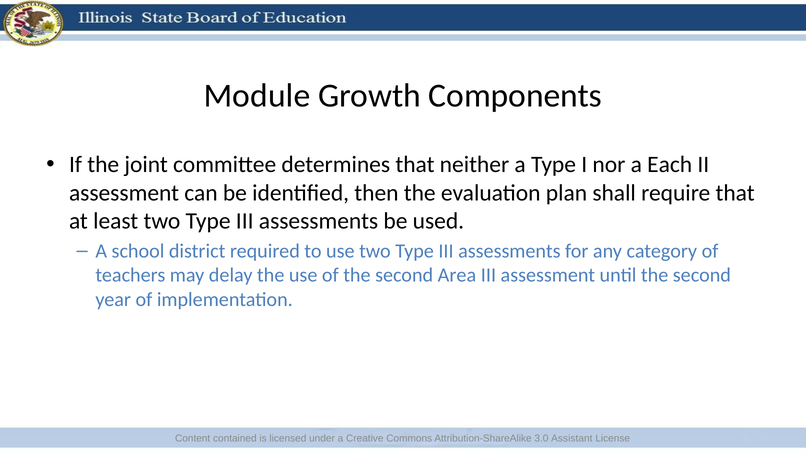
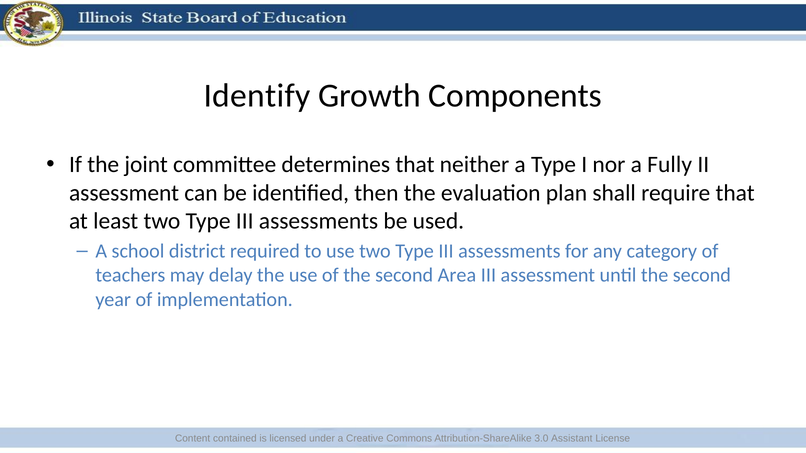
Module: Module -> Identify
Each: Each -> Fully
